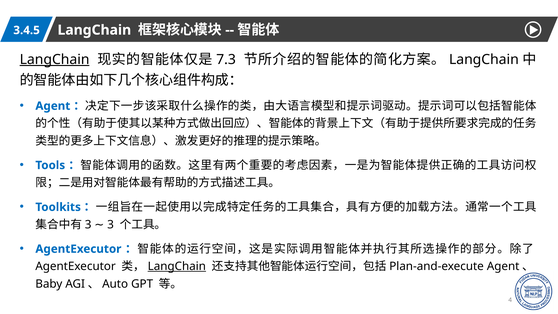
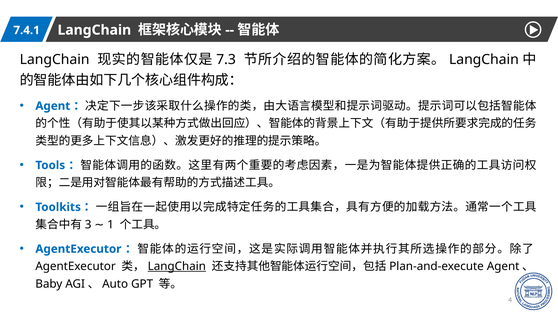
3.4.5: 3.4.5 -> 7.4.1
LangChain at (55, 59) underline: present -> none
3 at (111, 224): 3 -> 1
